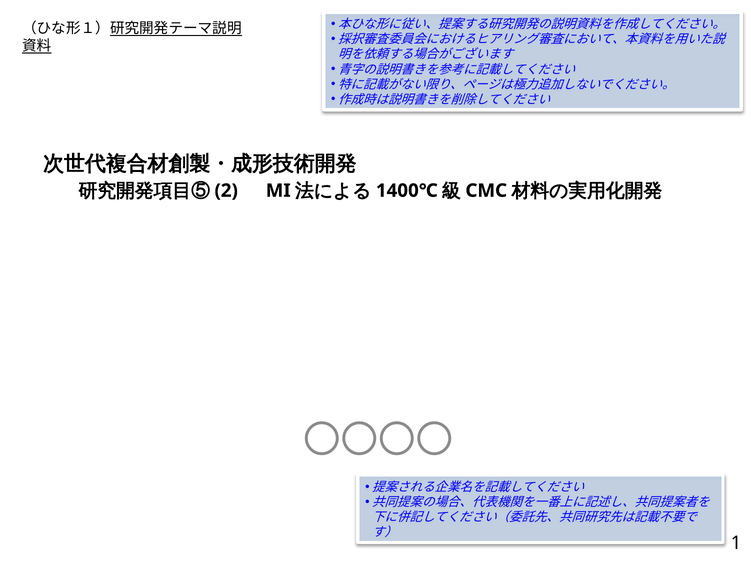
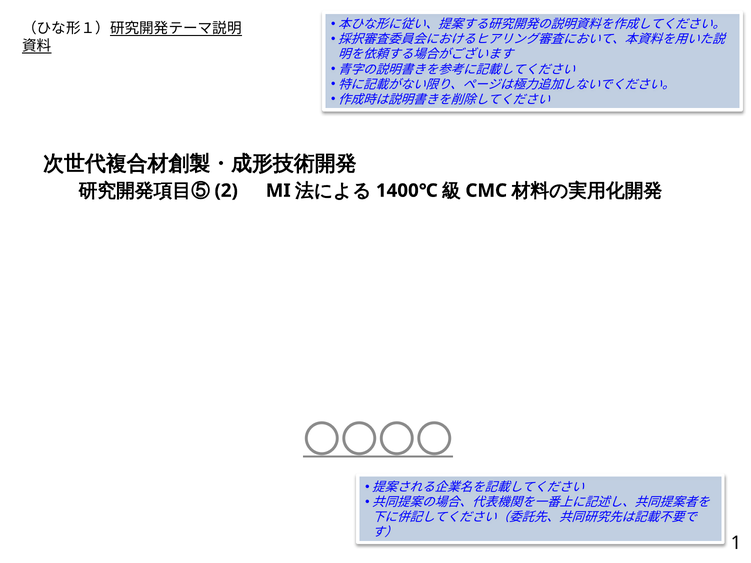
〇〇〇〇 underline: none -> present
